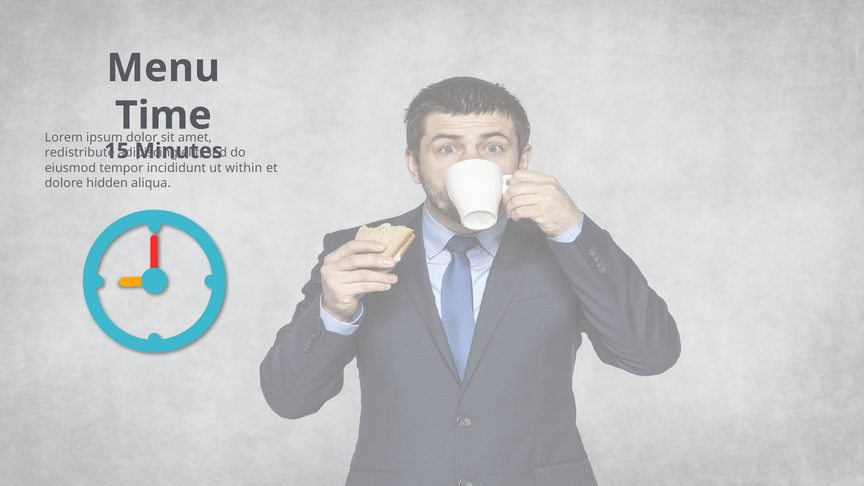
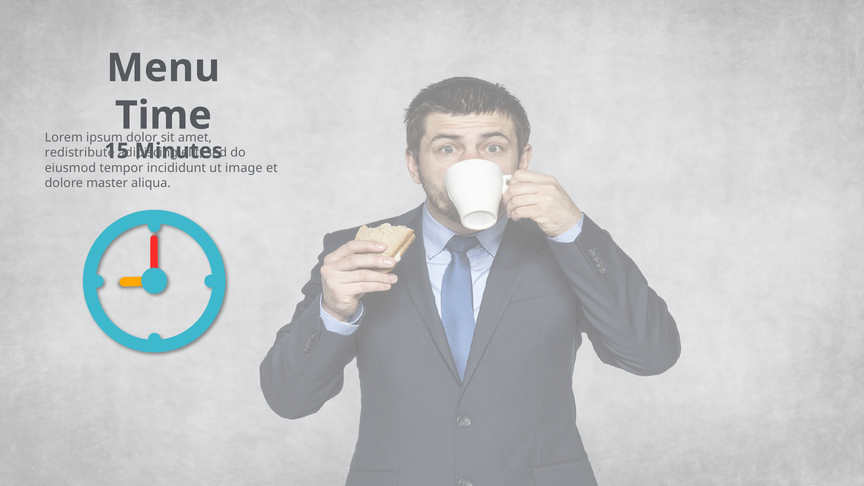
within: within -> image
hidden: hidden -> master
